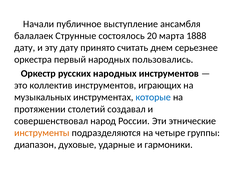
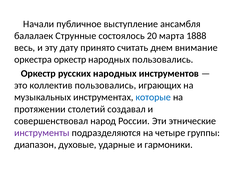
дату at (25, 48): дату -> весь
серьезнее: серьезнее -> внимание
оркестра первый: первый -> оркестр
коллектив инструментов: инструментов -> пользовались
инструменты colour: orange -> purple
